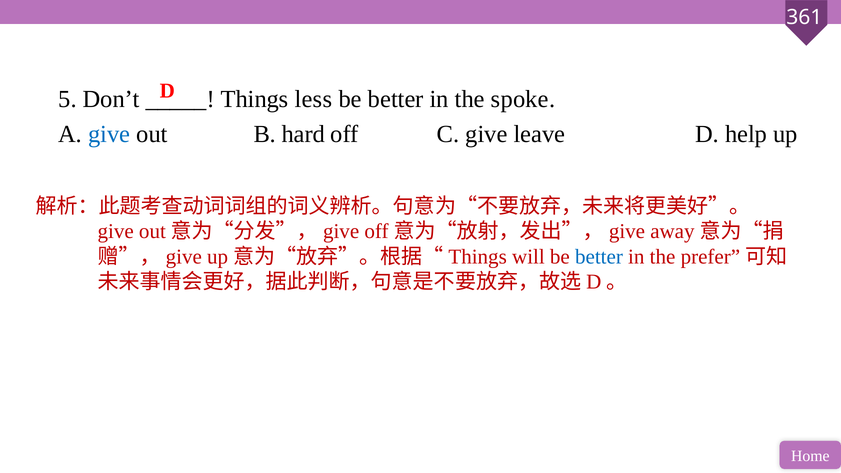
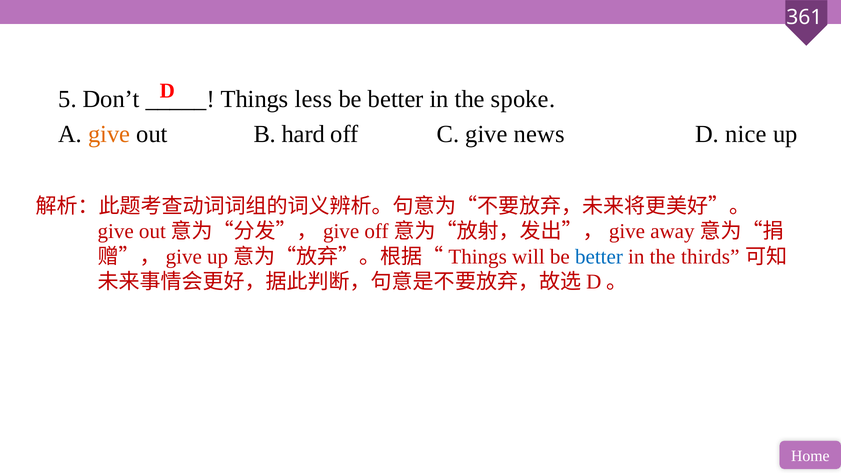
give at (109, 134) colour: blue -> orange
leave: leave -> news
help: help -> nice
prefer: prefer -> thirds
